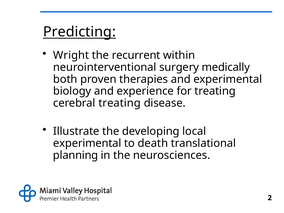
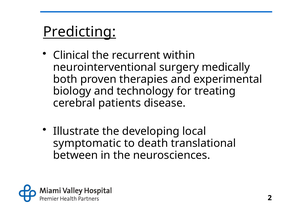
Wright: Wright -> Clinical
experience: experience -> technology
cerebral treating: treating -> patients
experimental at (87, 143): experimental -> symptomatic
planning: planning -> between
